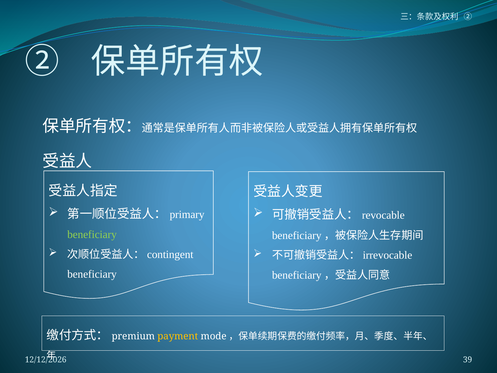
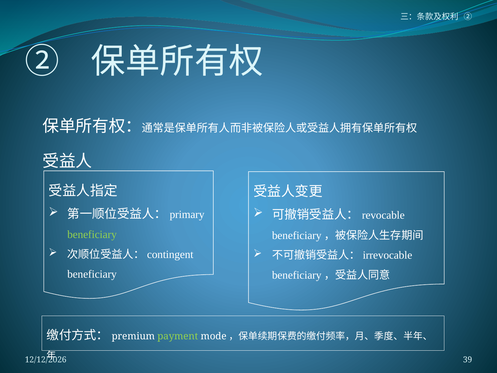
payment colour: yellow -> light green
